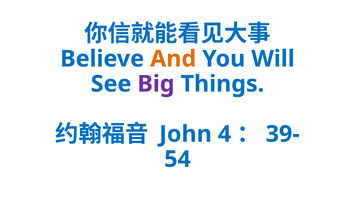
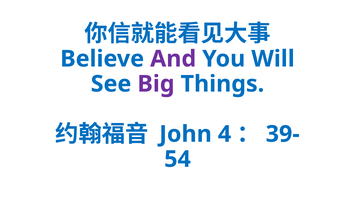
And colour: orange -> purple
